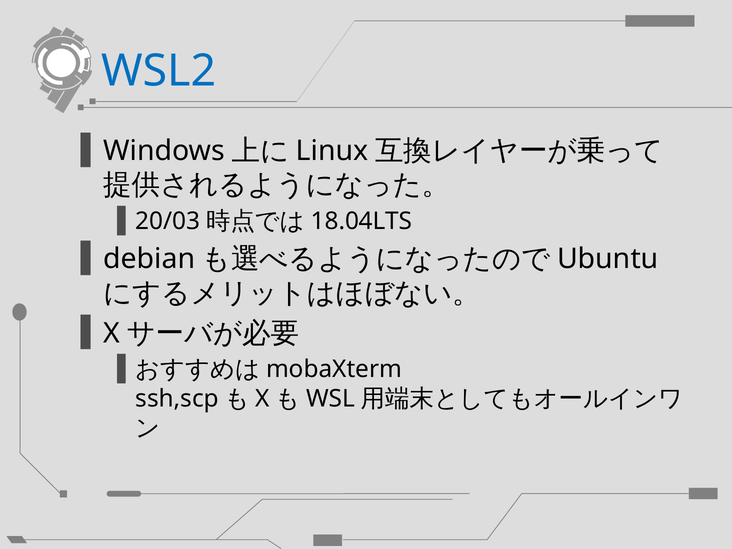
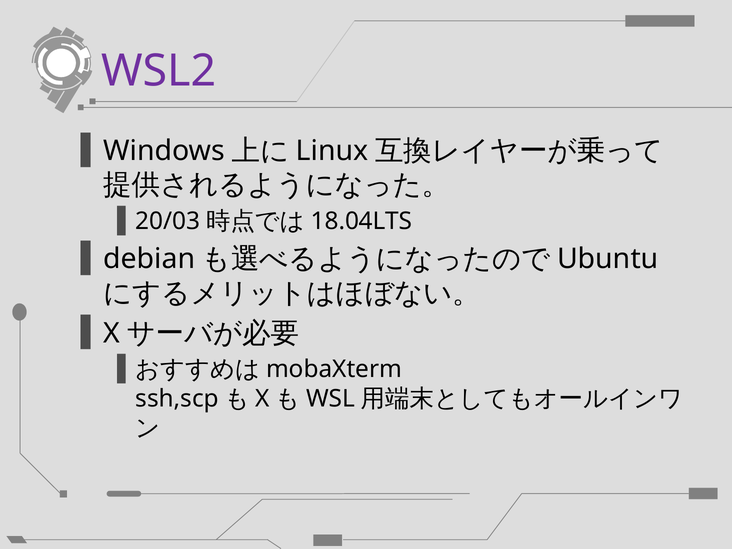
WSL2 colour: blue -> purple
